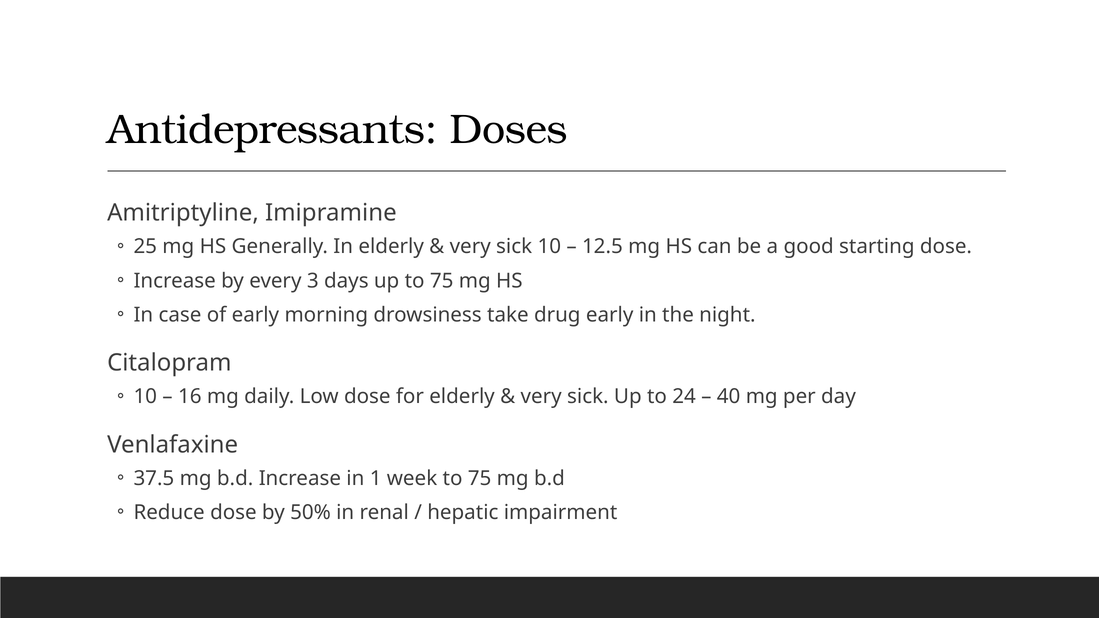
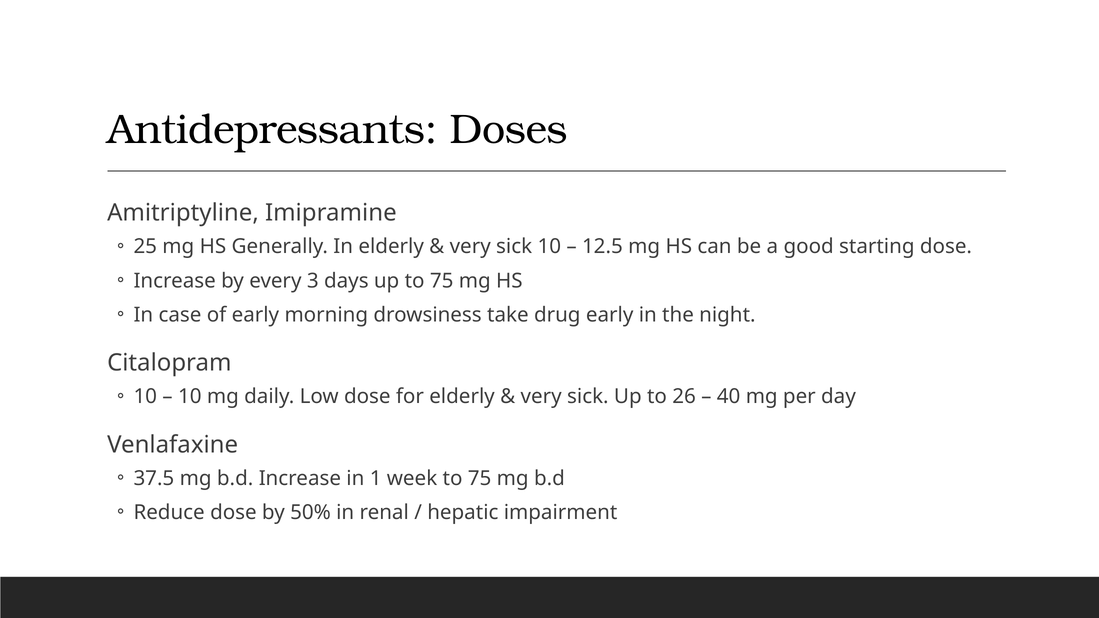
16 at (190, 397): 16 -> 10
24: 24 -> 26
